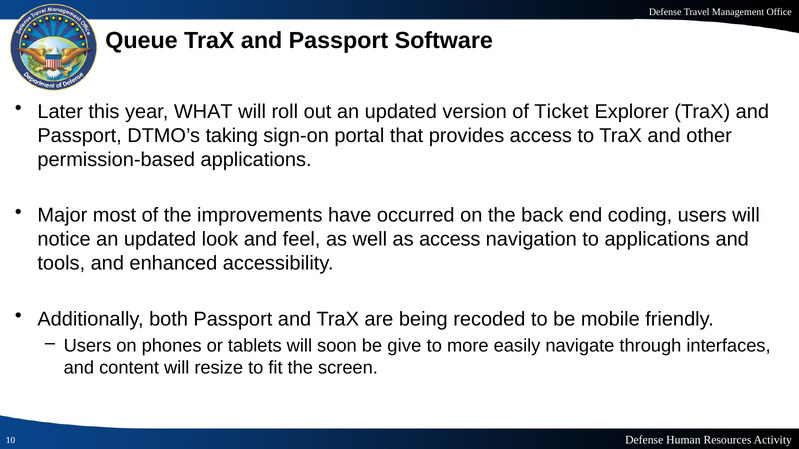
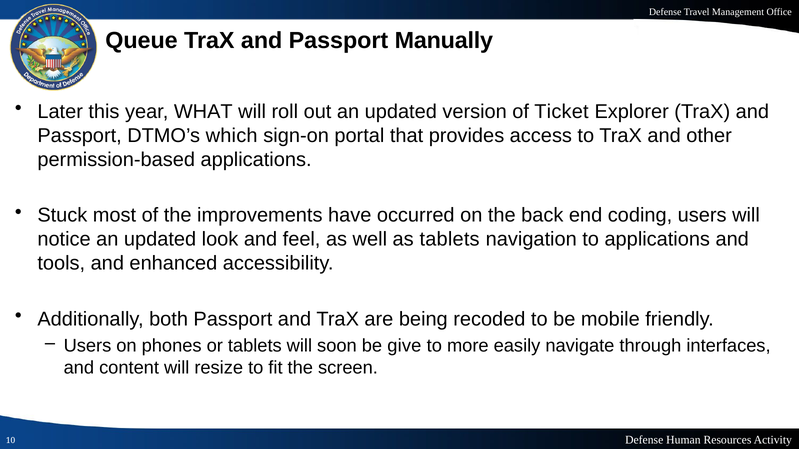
Software: Software -> Manually
taking: taking -> which
Major: Major -> Stuck
as access: access -> tablets
